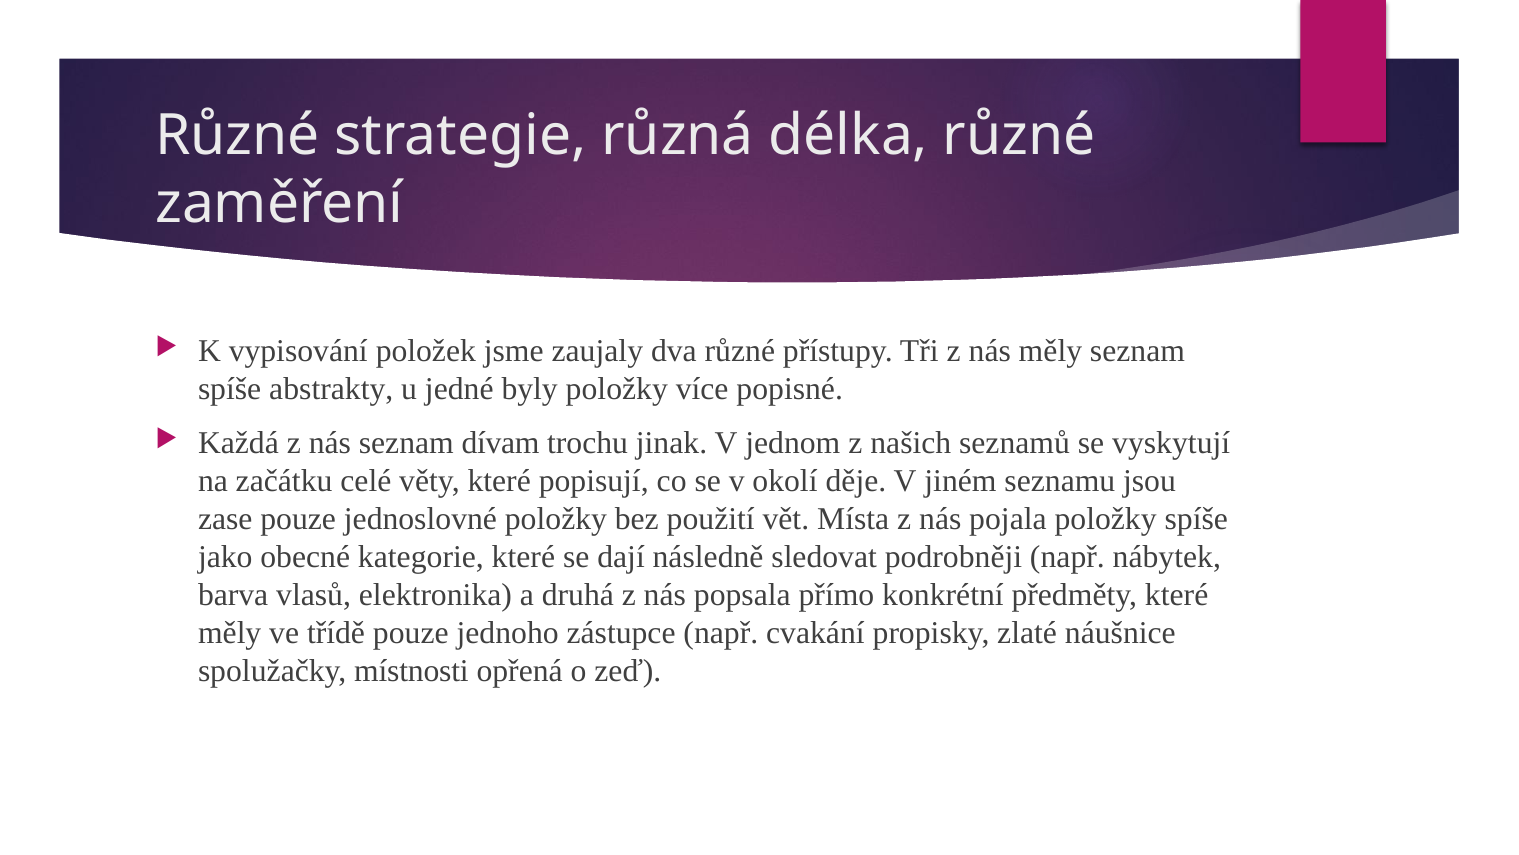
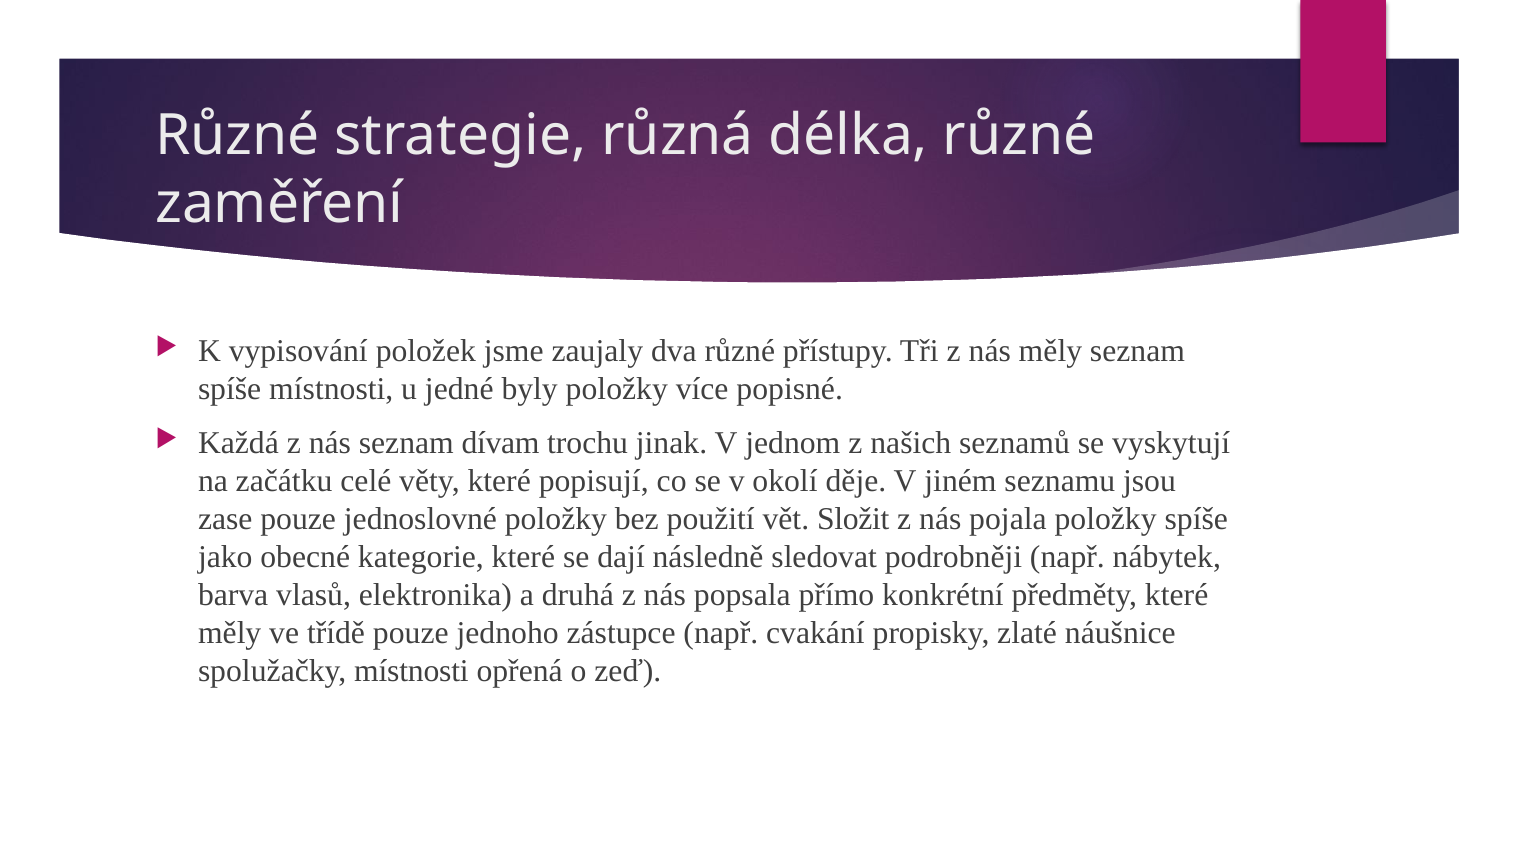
spíše abstrakty: abstrakty -> místnosti
Místa: Místa -> Složit
